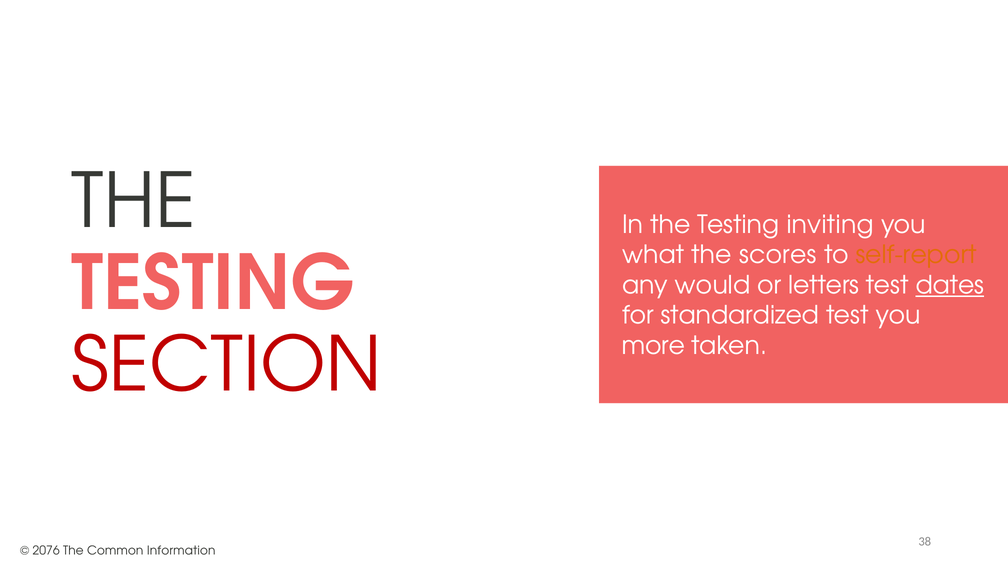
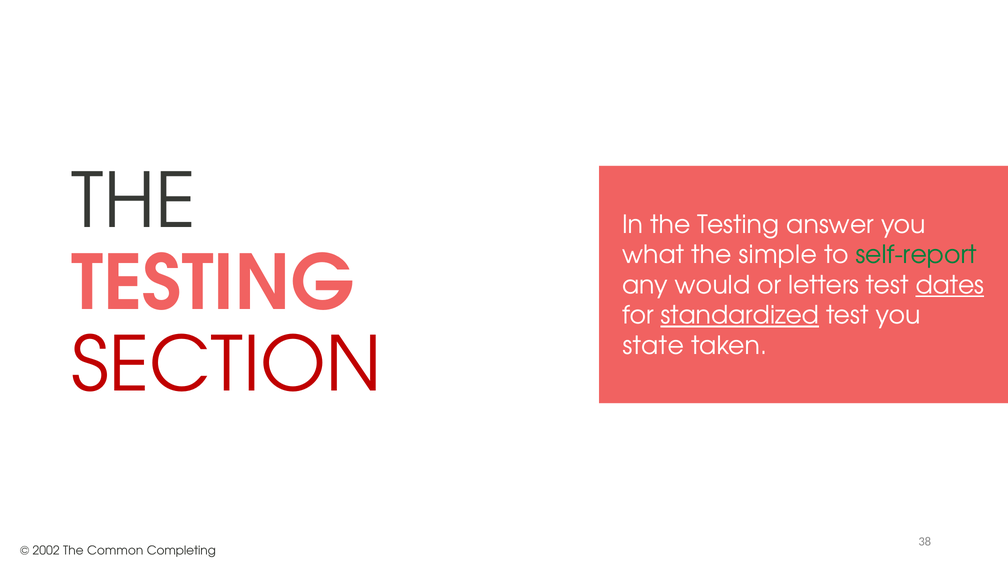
inviting: inviting -> answer
scores: scores -> simple
self-report colour: orange -> green
standardized underline: none -> present
more: more -> state
2076: 2076 -> 2002
Information: Information -> Completing
